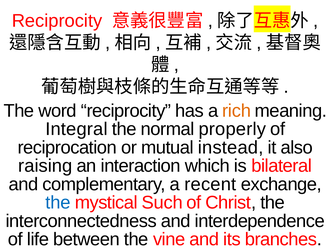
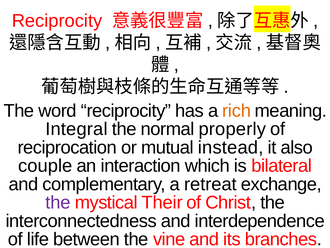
raising: raising -> couple
recent: recent -> retreat
the at (58, 202) colour: blue -> purple
Such: Such -> Their
